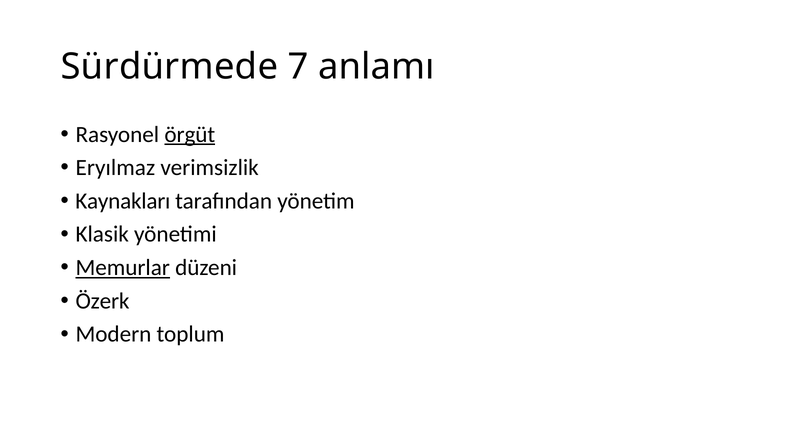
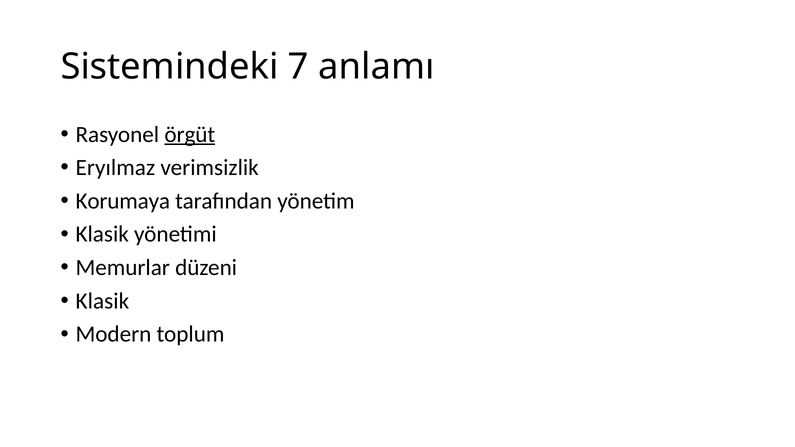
Sürdürmede: Sürdürmede -> Sistemindeki
Kaynakları: Kaynakları -> Korumaya
Memurlar underline: present -> none
Özerk at (103, 301): Özerk -> Klasik
